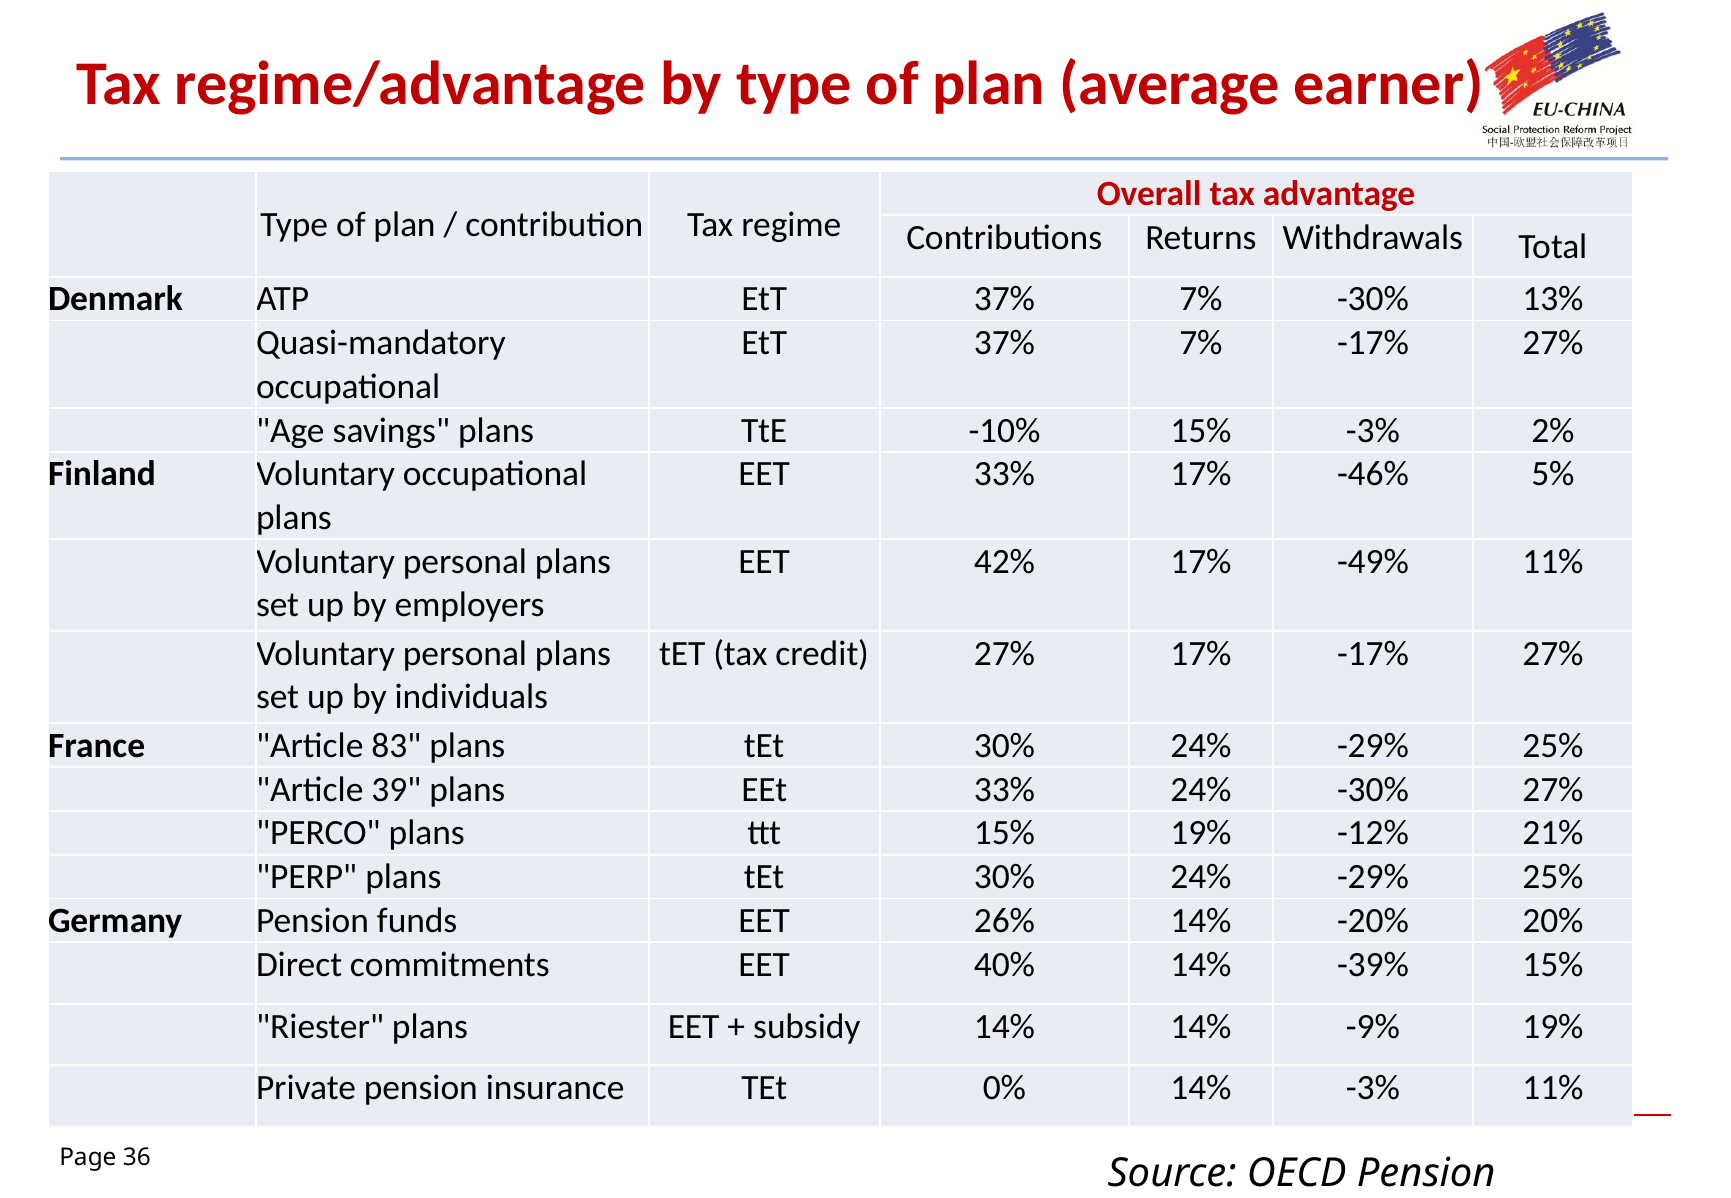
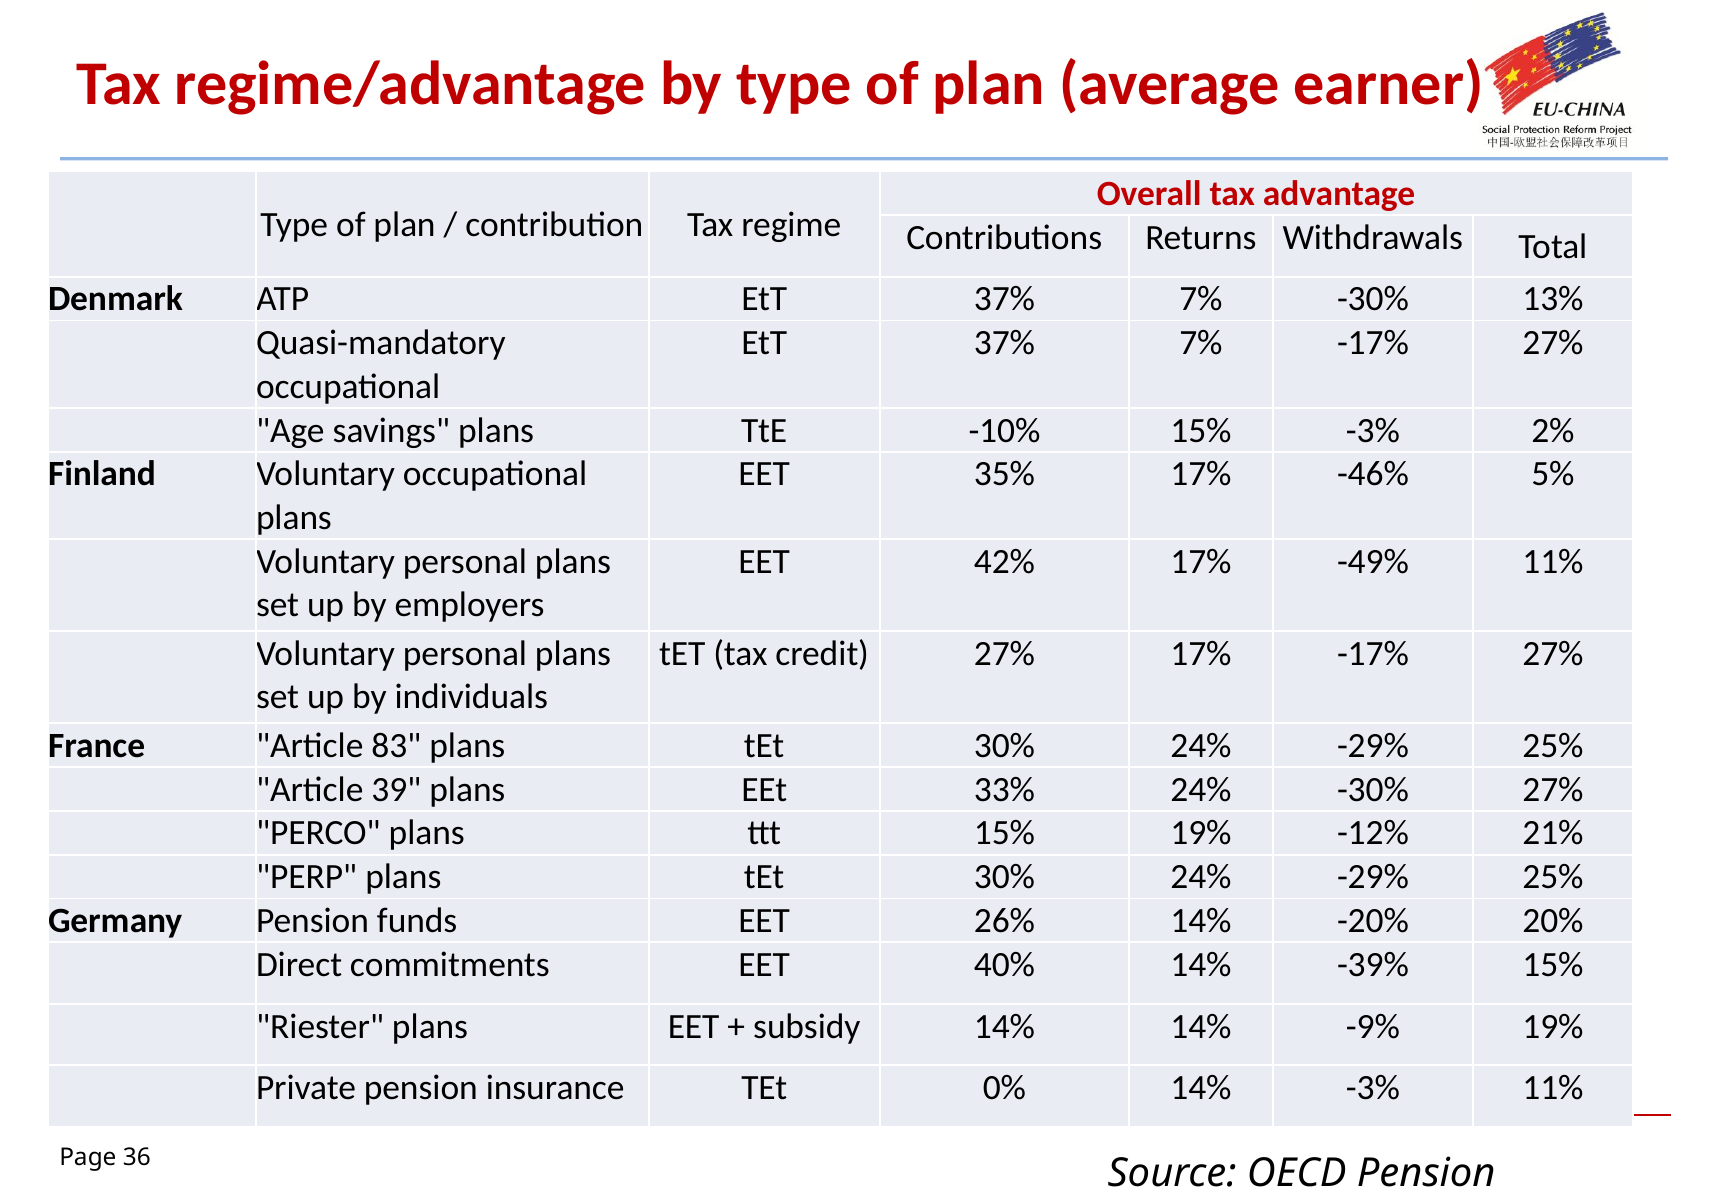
33% at (1005, 474): 33% -> 35%
